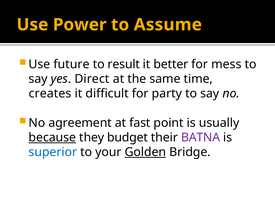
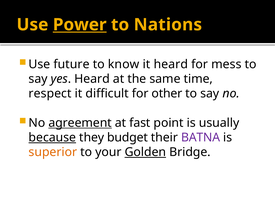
Power underline: none -> present
Assume: Assume -> Nations
result: result -> know
it better: better -> heard
yes Direct: Direct -> Heard
creates: creates -> respect
party: party -> other
agreement underline: none -> present
superior colour: blue -> orange
